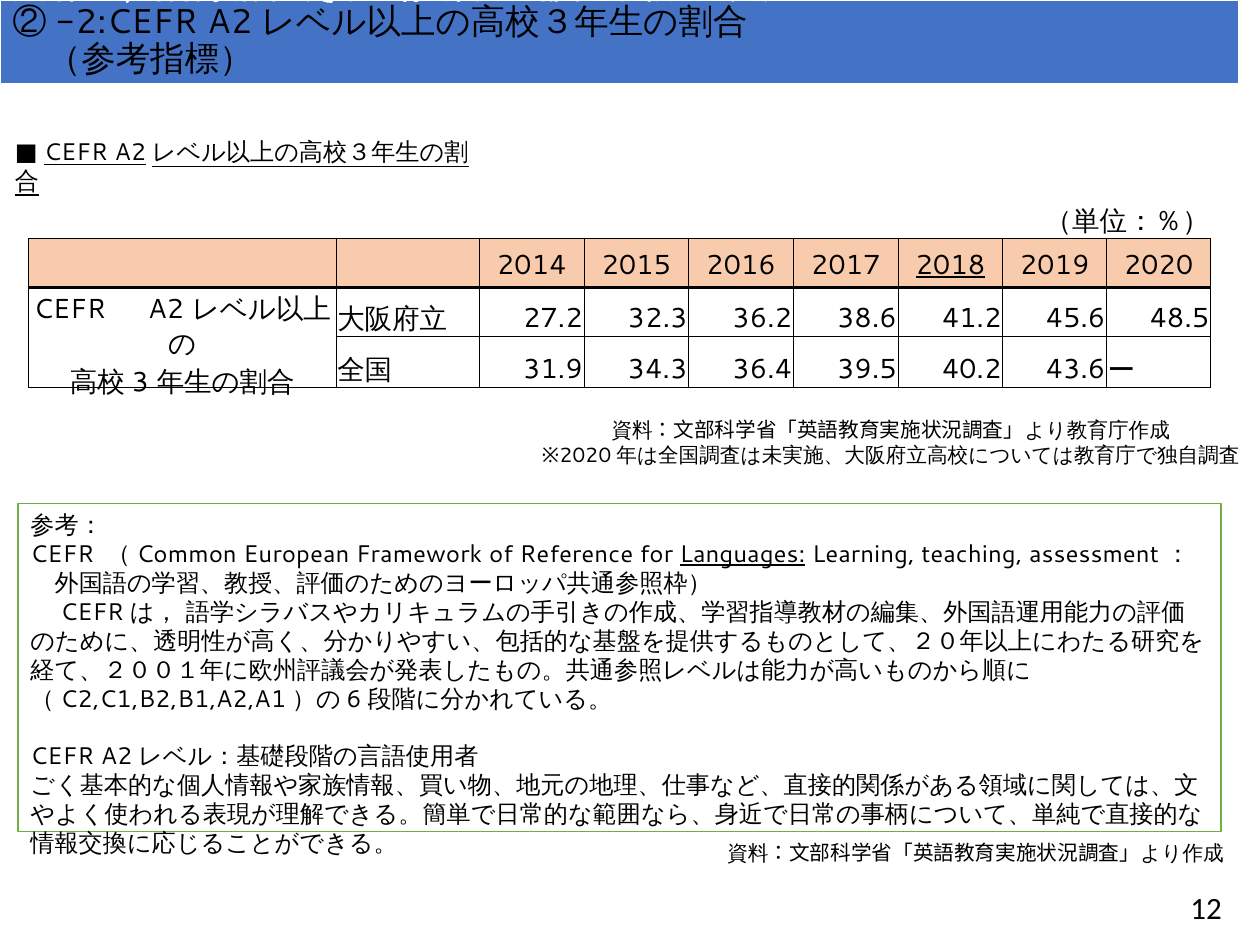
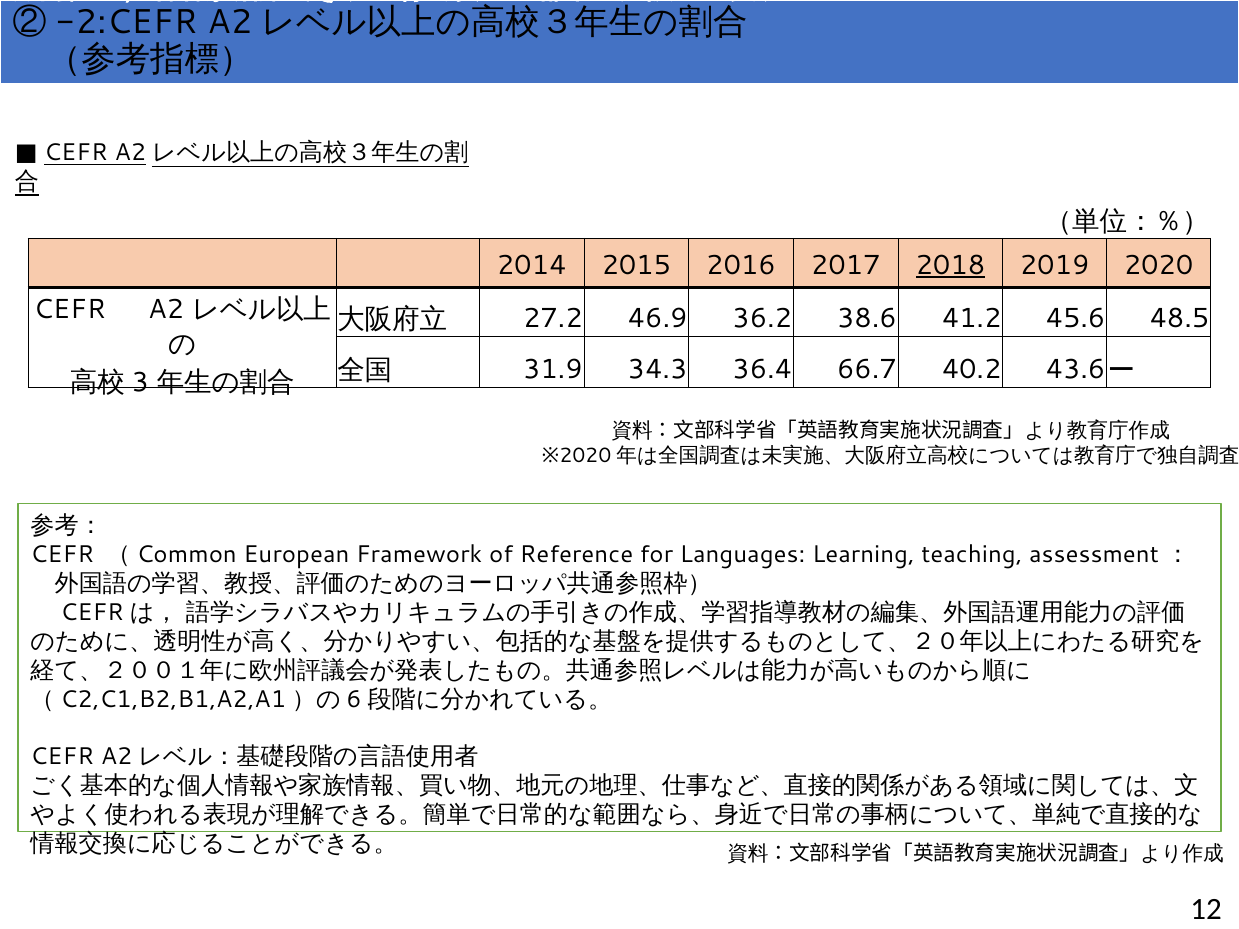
32.3: 32.3 -> 46.9
39.5: 39.5 -> 66.7
Languages underline: present -> none
